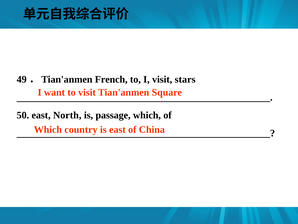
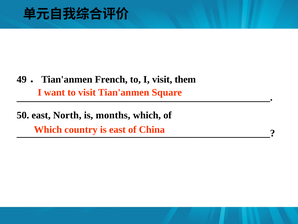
stars: stars -> them
passage: passage -> months
